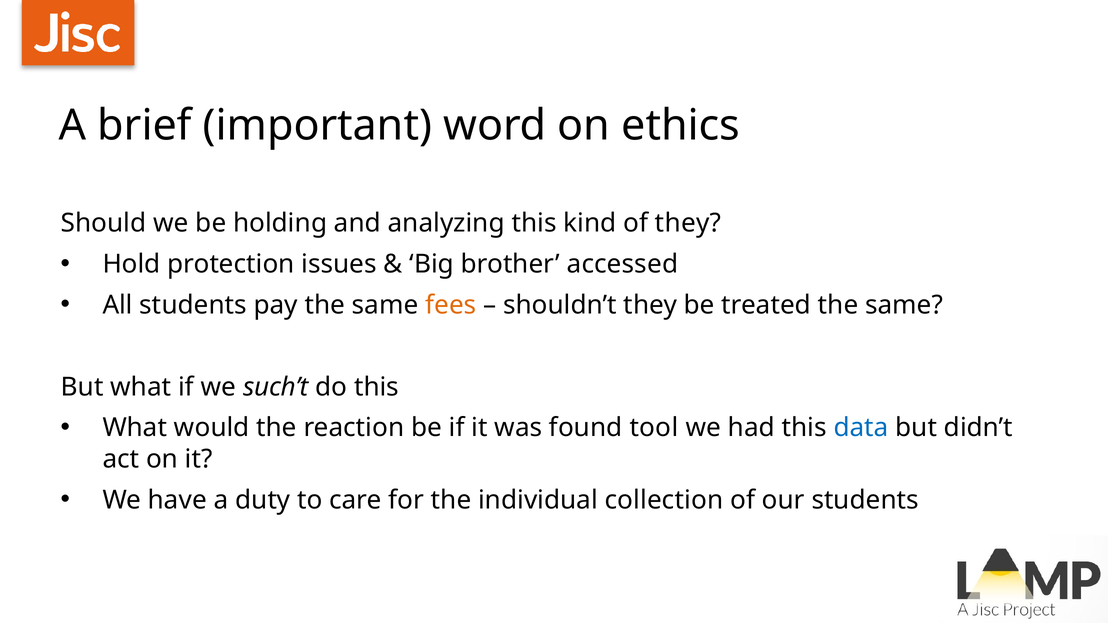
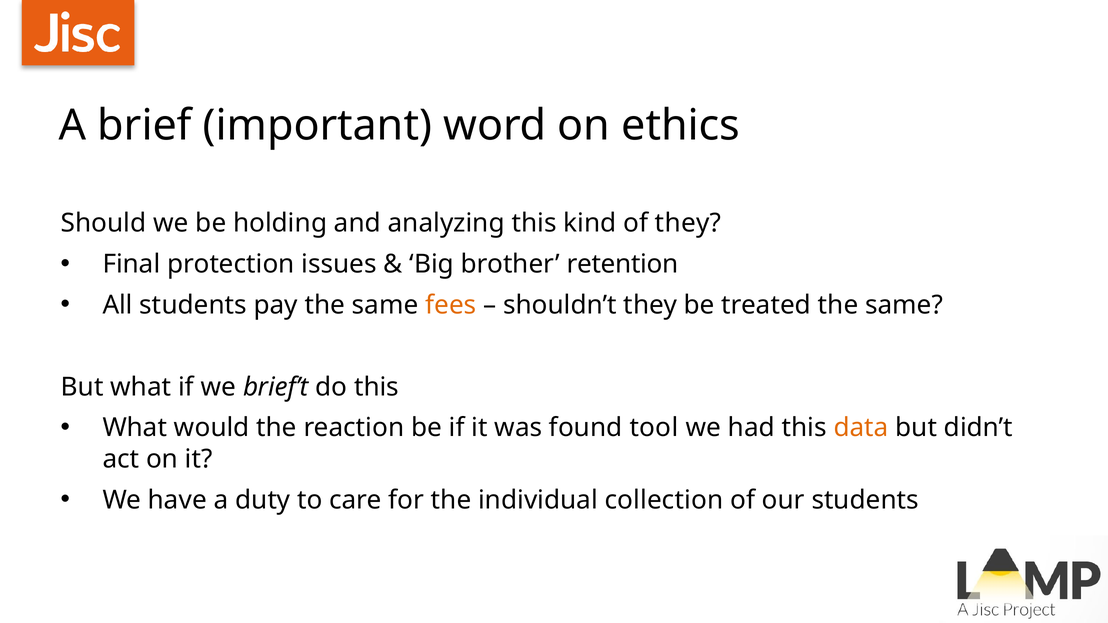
Hold: Hold -> Final
accessed: accessed -> retention
such’t: such’t -> brief’t
data colour: blue -> orange
